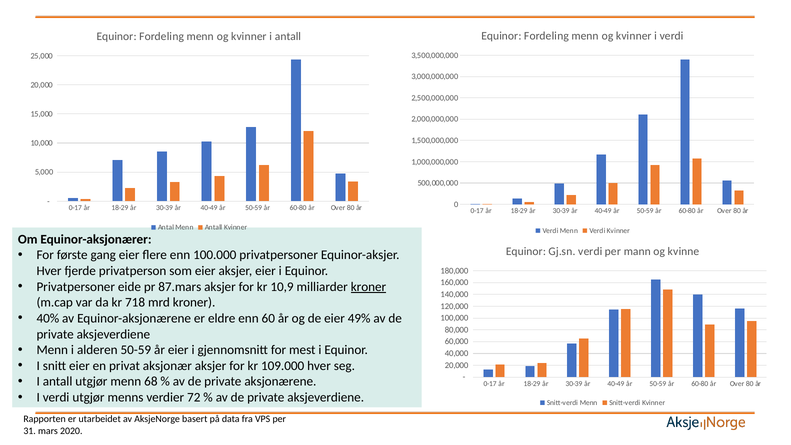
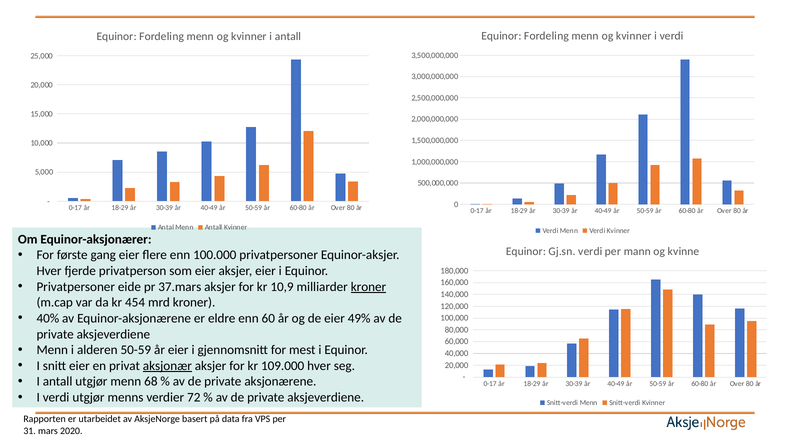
87.mars: 87.mars -> 37.mars
718: 718 -> 454
aksjonær underline: none -> present
